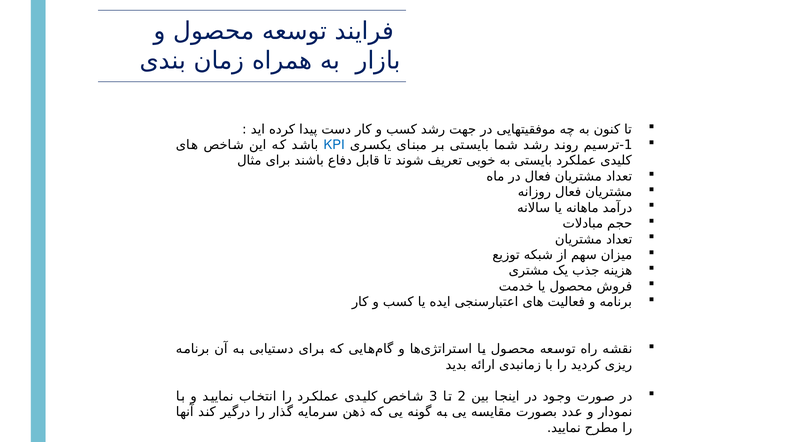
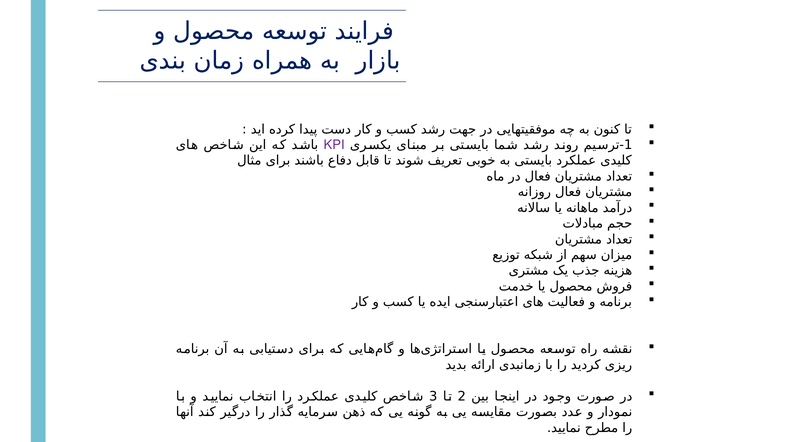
KPI colour: blue -> purple
